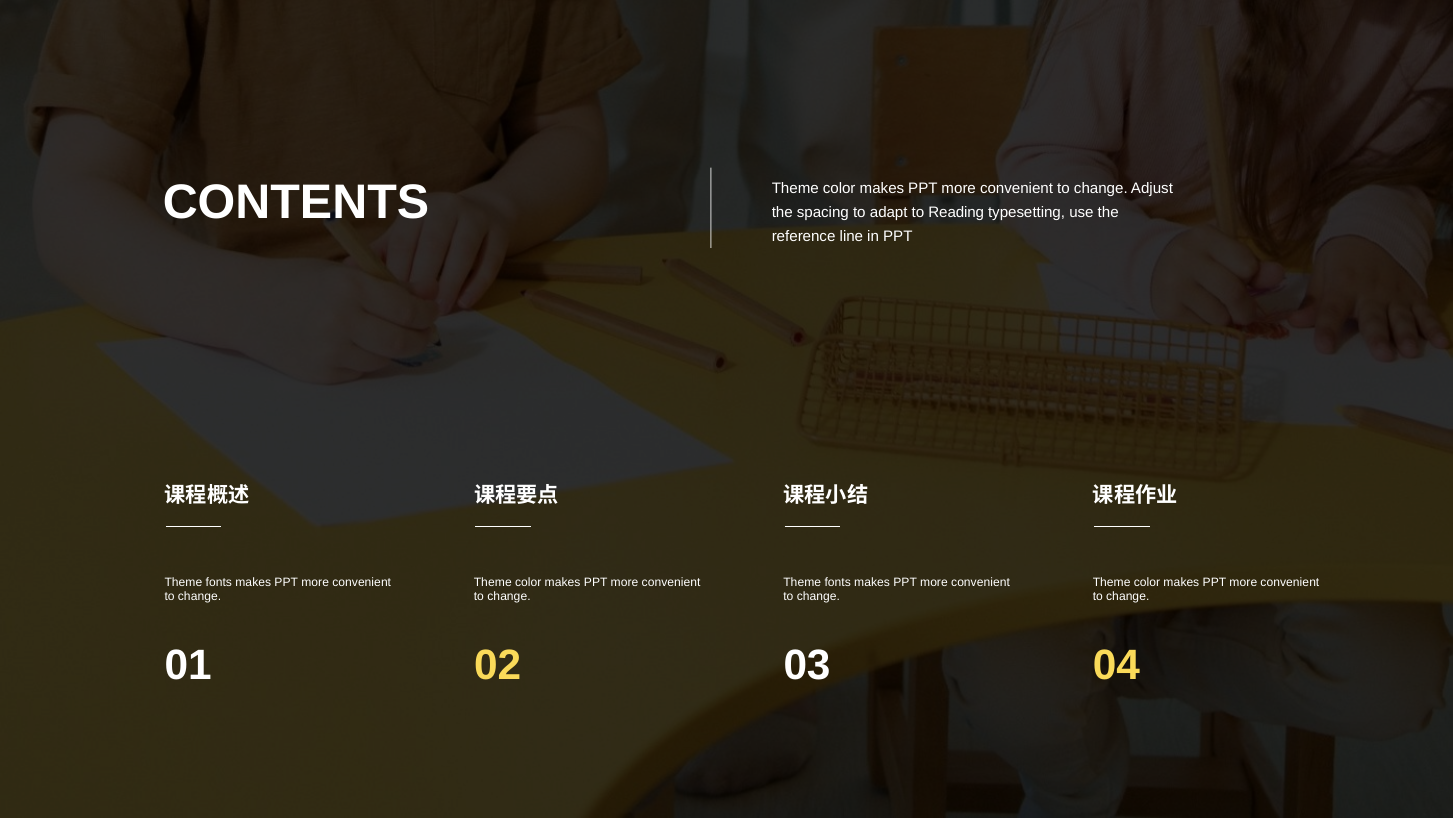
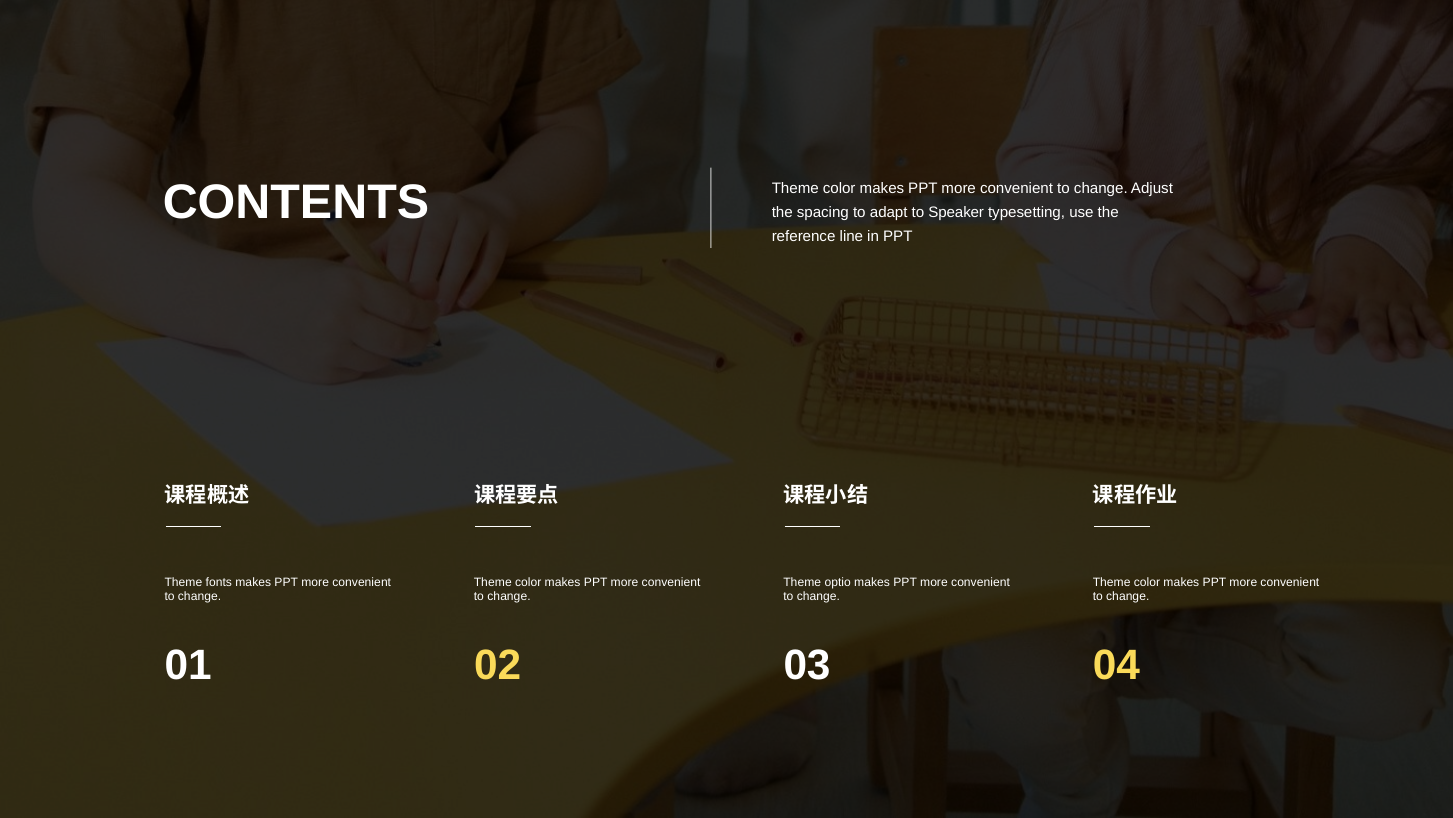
Reading: Reading -> Speaker
fonts at (838, 582): fonts -> optio
